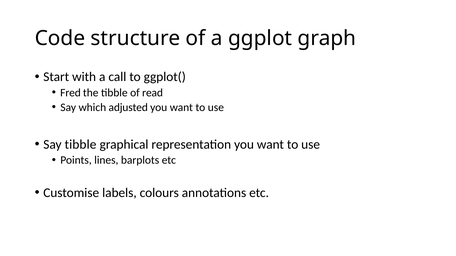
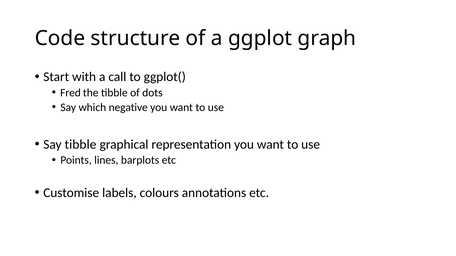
read: read -> dots
adjusted: adjusted -> negative
